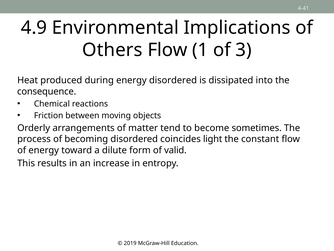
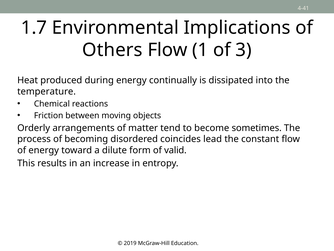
4.9: 4.9 -> 1.7
energy disordered: disordered -> continually
consequence: consequence -> temperature
light: light -> lead
